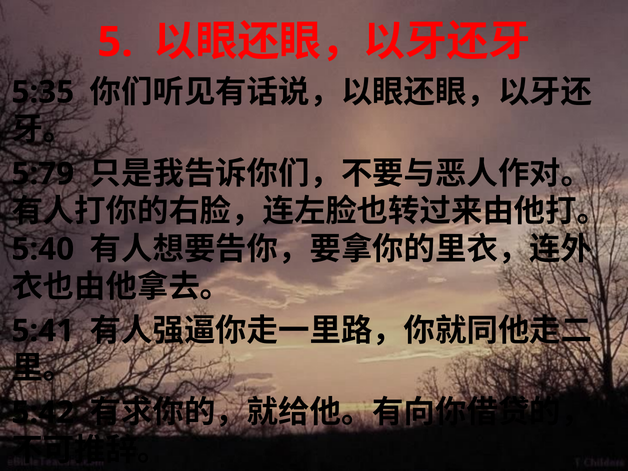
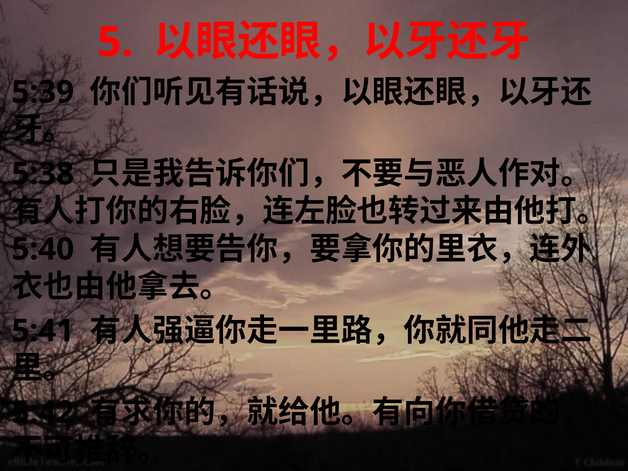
5:35: 5:35 -> 5:39
5:79: 5:79 -> 5:38
